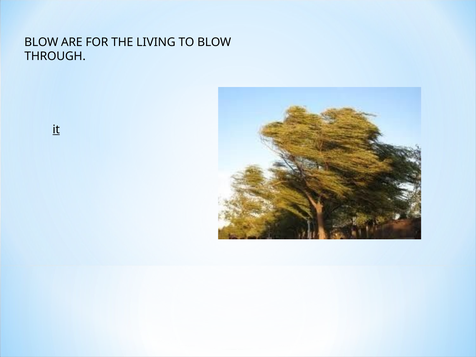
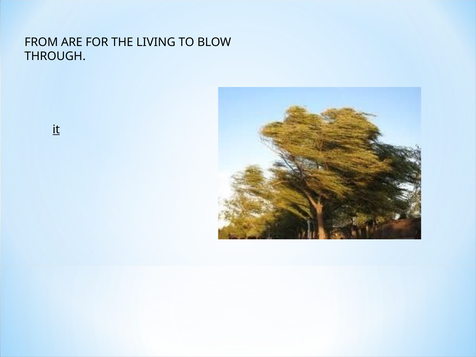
BLOW at (41, 42): BLOW -> FROM
